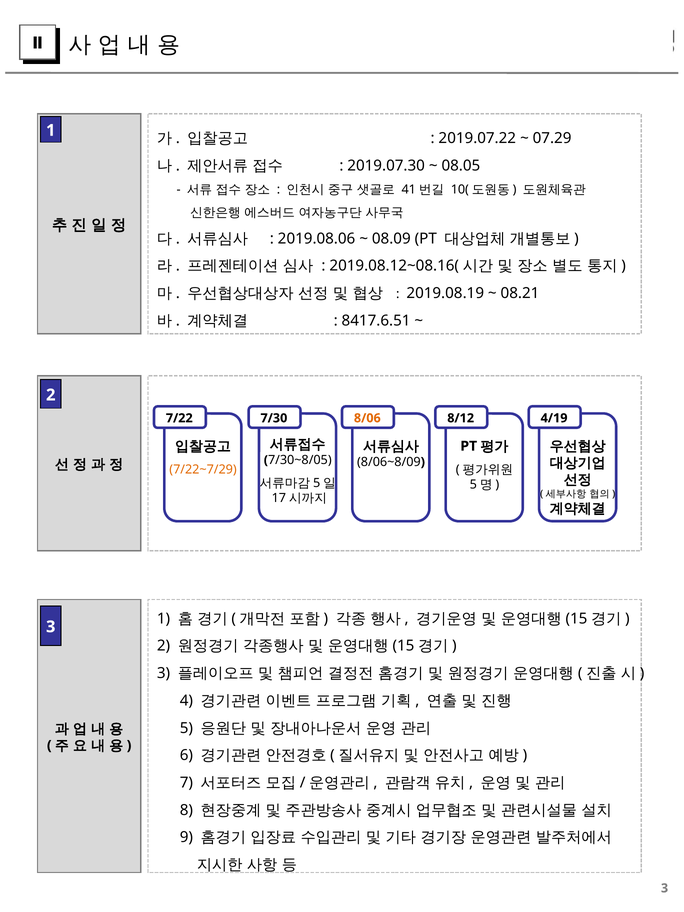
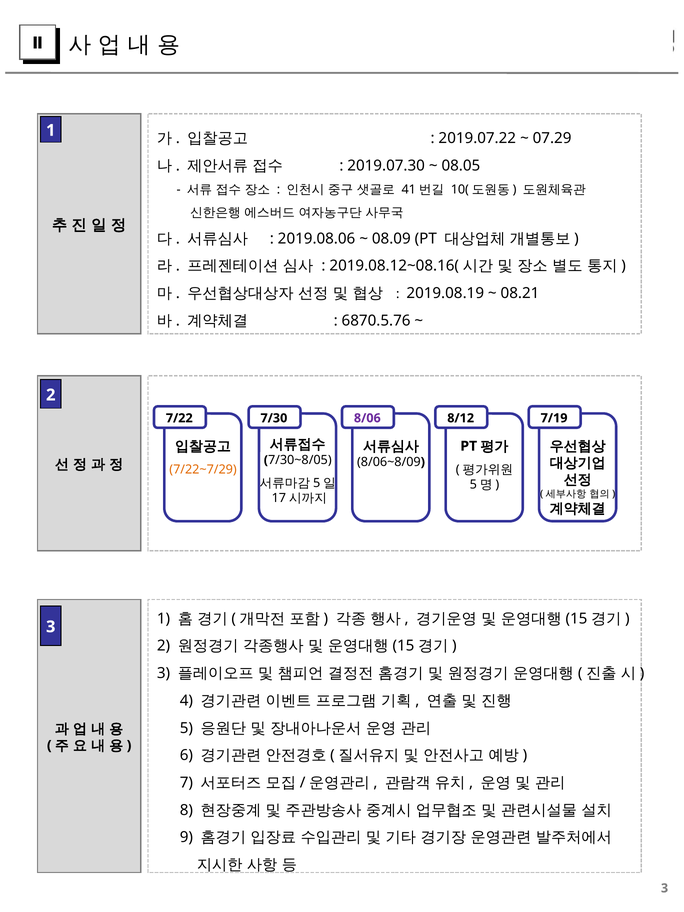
8417.6.51: 8417.6.51 -> 6870.5.76
8/06 colour: orange -> purple
4/19: 4/19 -> 7/19
